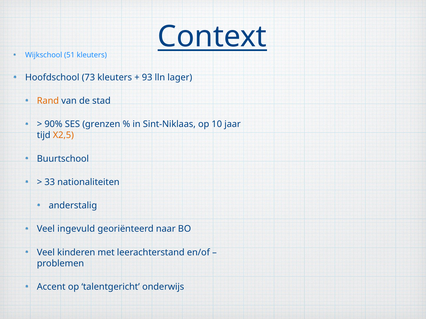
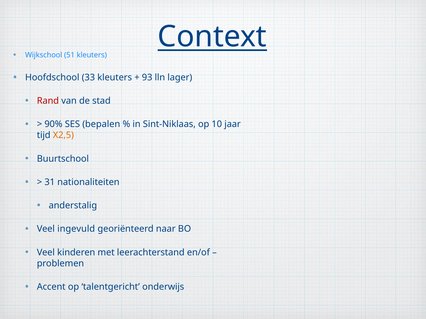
73: 73 -> 33
Rand colour: orange -> red
grenzen: grenzen -> bepalen
33: 33 -> 31
